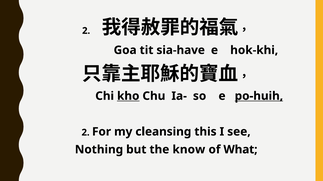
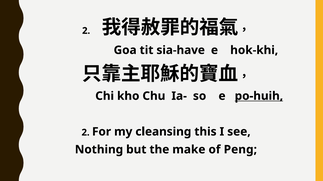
kho underline: present -> none
know: know -> make
What: What -> Peng
